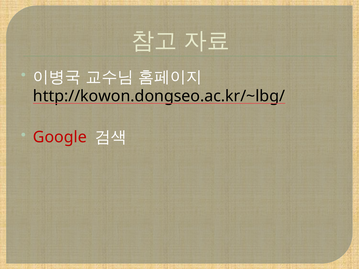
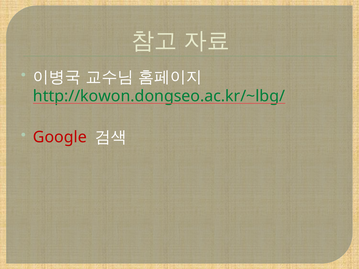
http://kowon.dongseo.ac.kr/~lbg/ colour: black -> green
